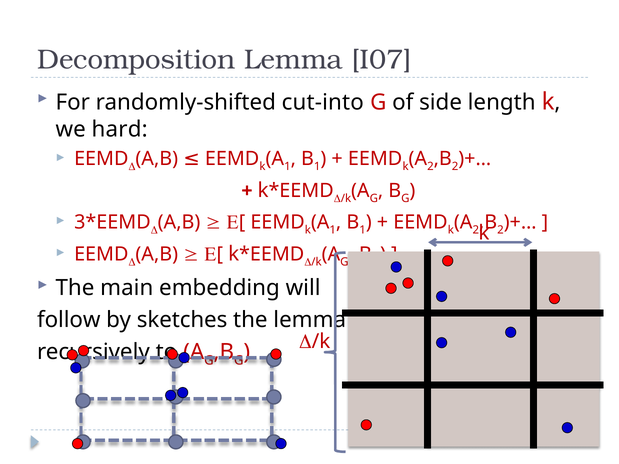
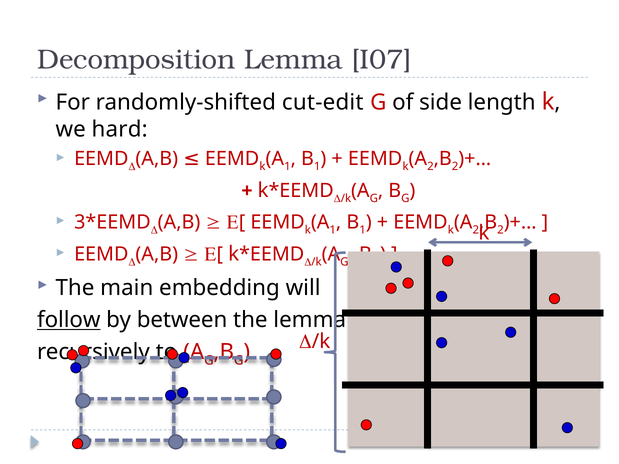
cut-into: cut-into -> cut-edit
follow underline: none -> present
sketches: sketches -> between
